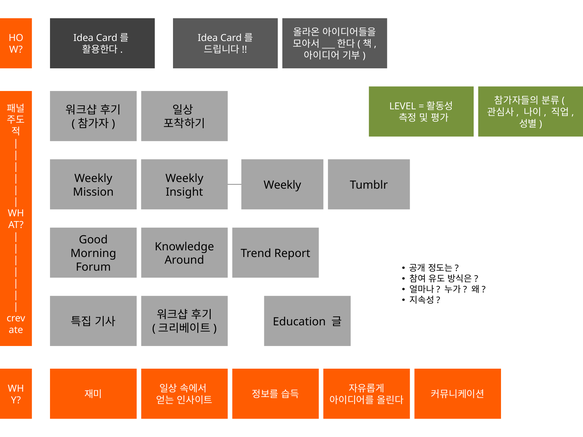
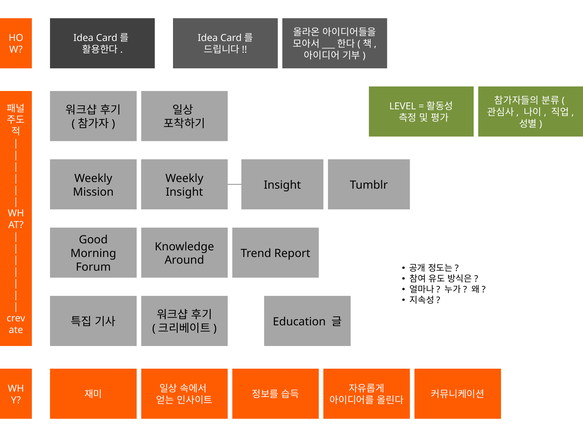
Weekly at (282, 185): Weekly -> Insight
